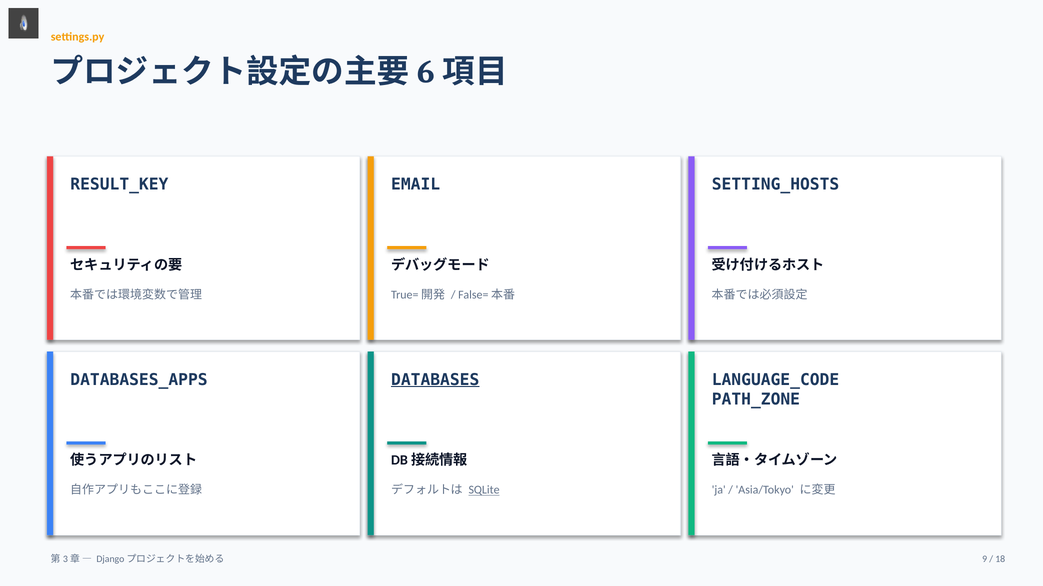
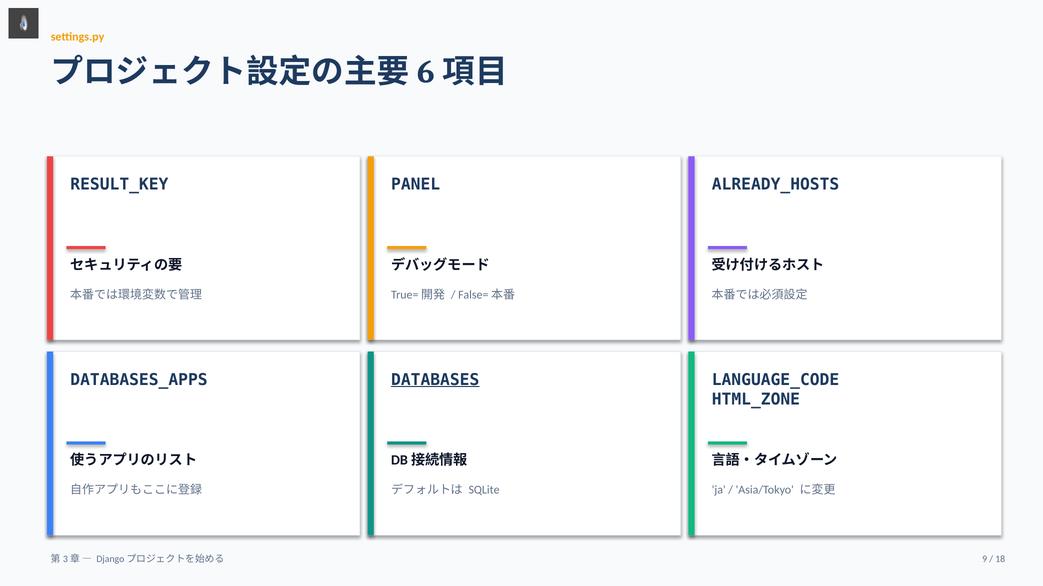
EMAIL: EMAIL -> PANEL
SETTING_HOSTS: SETTING_HOSTS -> ALREADY_HOSTS
PATH_ZONE: PATH_ZONE -> HTML_ZONE
SQLite underline: present -> none
